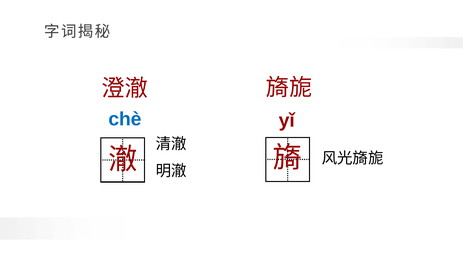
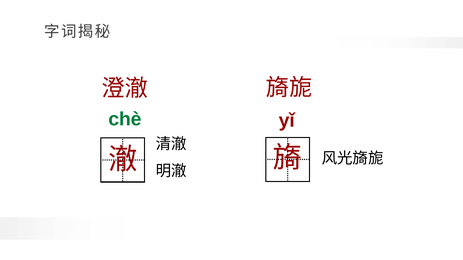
chè colour: blue -> green
